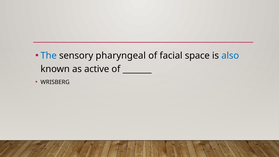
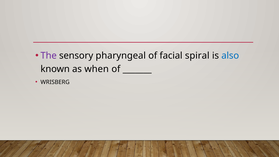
The colour: blue -> purple
space: space -> spiral
active: active -> when
